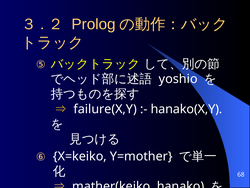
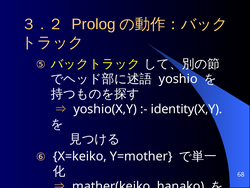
failure(X,Y: failure(X,Y -> yoshio(X,Y
hanako(X,Y: hanako(X,Y -> identity(X,Y
